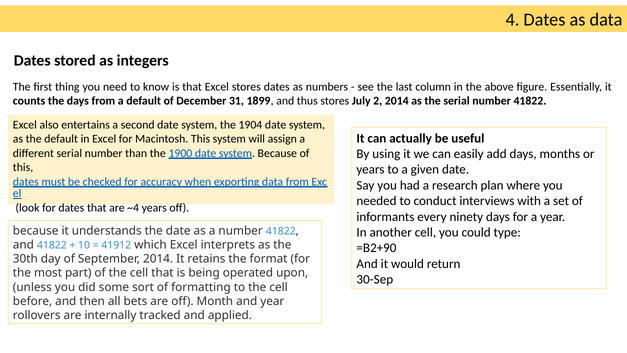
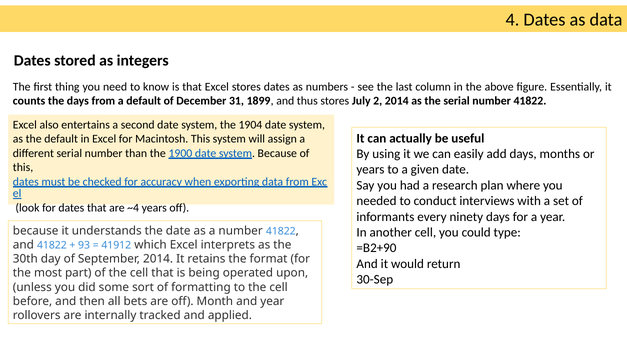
10: 10 -> 93
